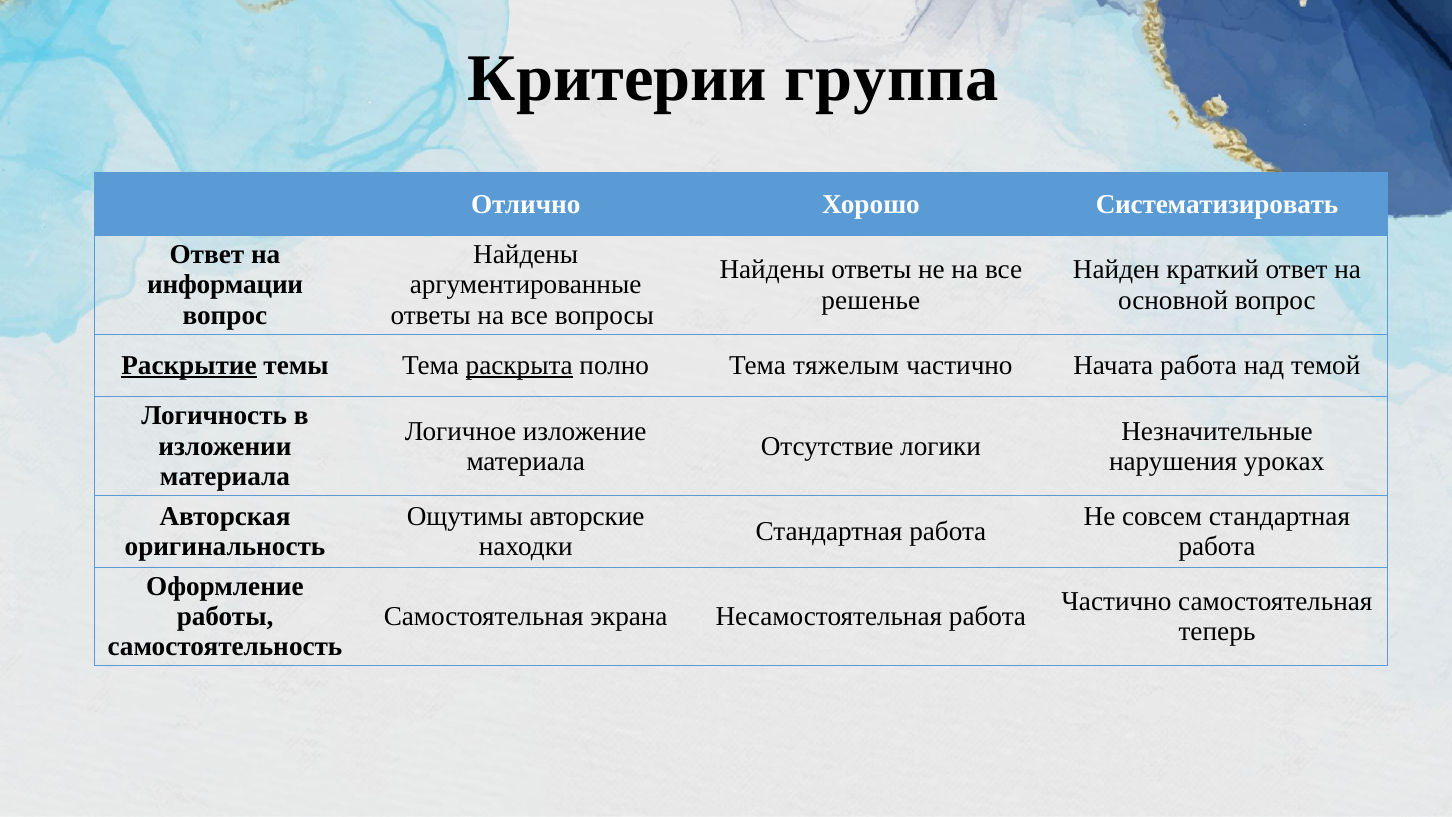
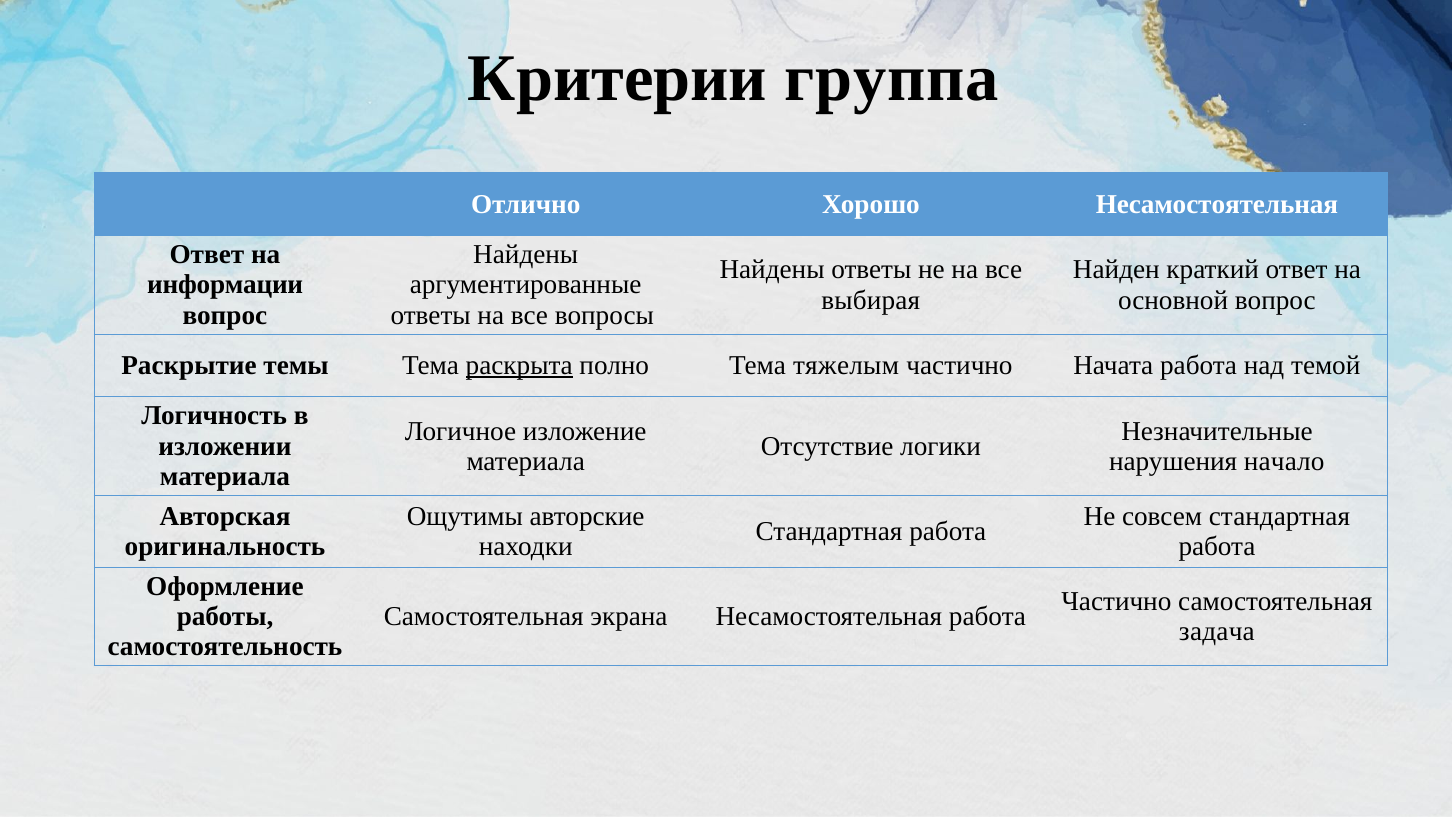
Хорошо Систематизировать: Систематизировать -> Несамостоятельная
решенье: решенье -> выбирая
Раскрытие underline: present -> none
уроках: уроках -> начало
теперь: теперь -> задача
